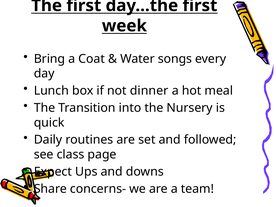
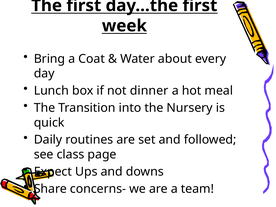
songs: songs -> about
